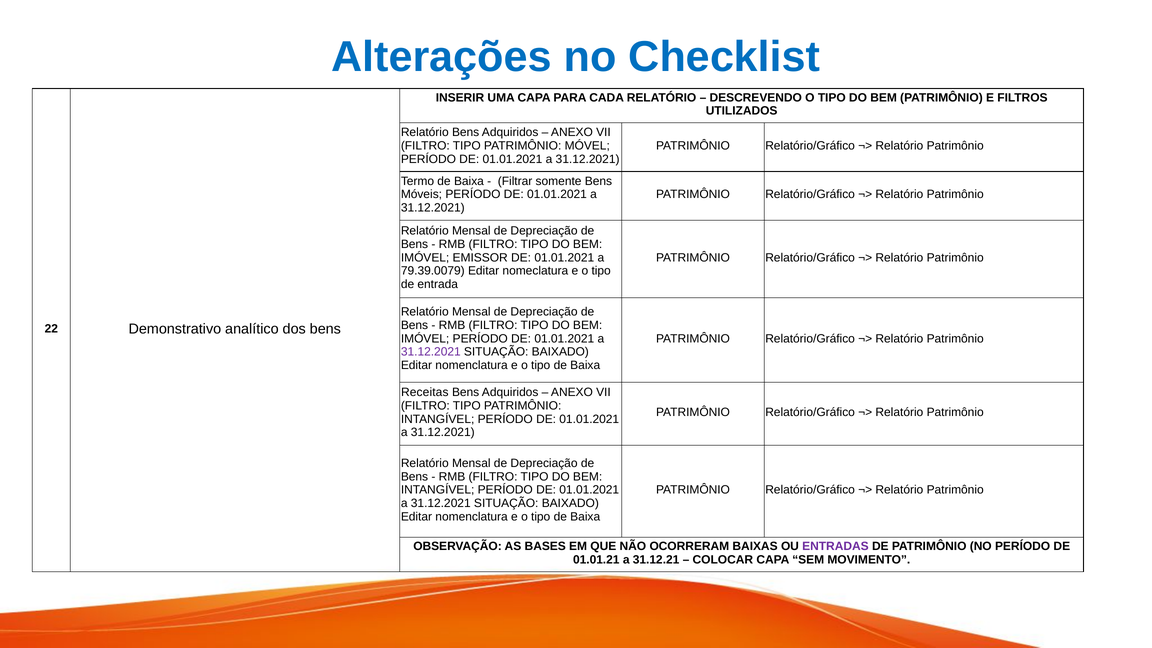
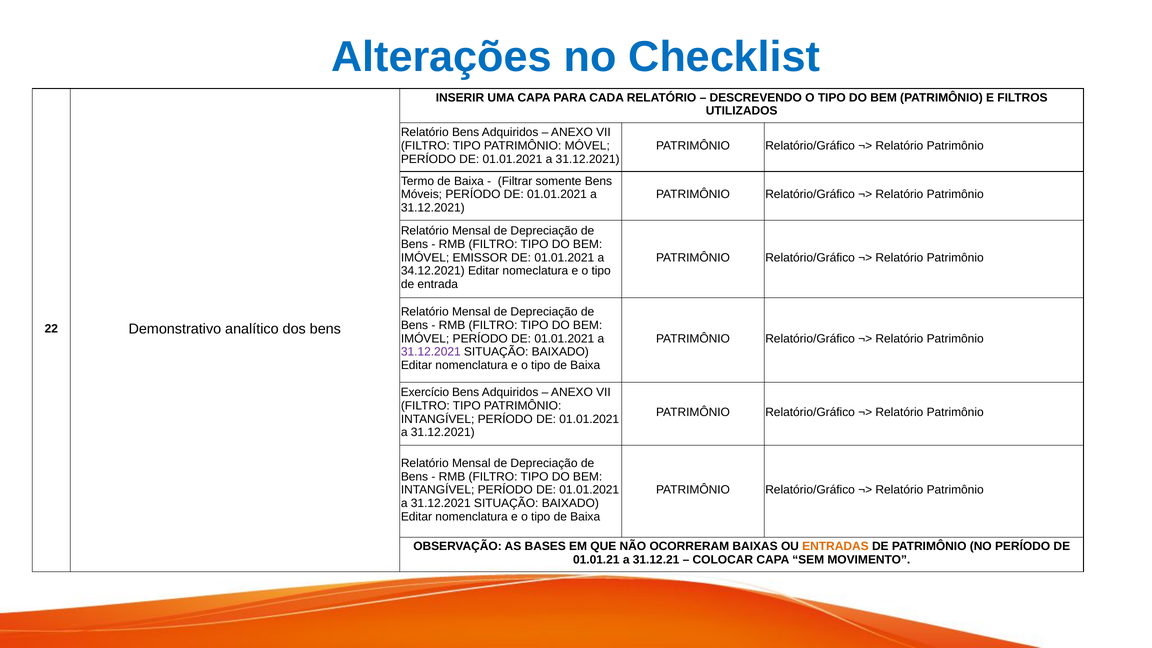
79.39.0079: 79.39.0079 -> 34.12.2021
Receitas: Receitas -> Exercício
ENTRADAS colour: purple -> orange
